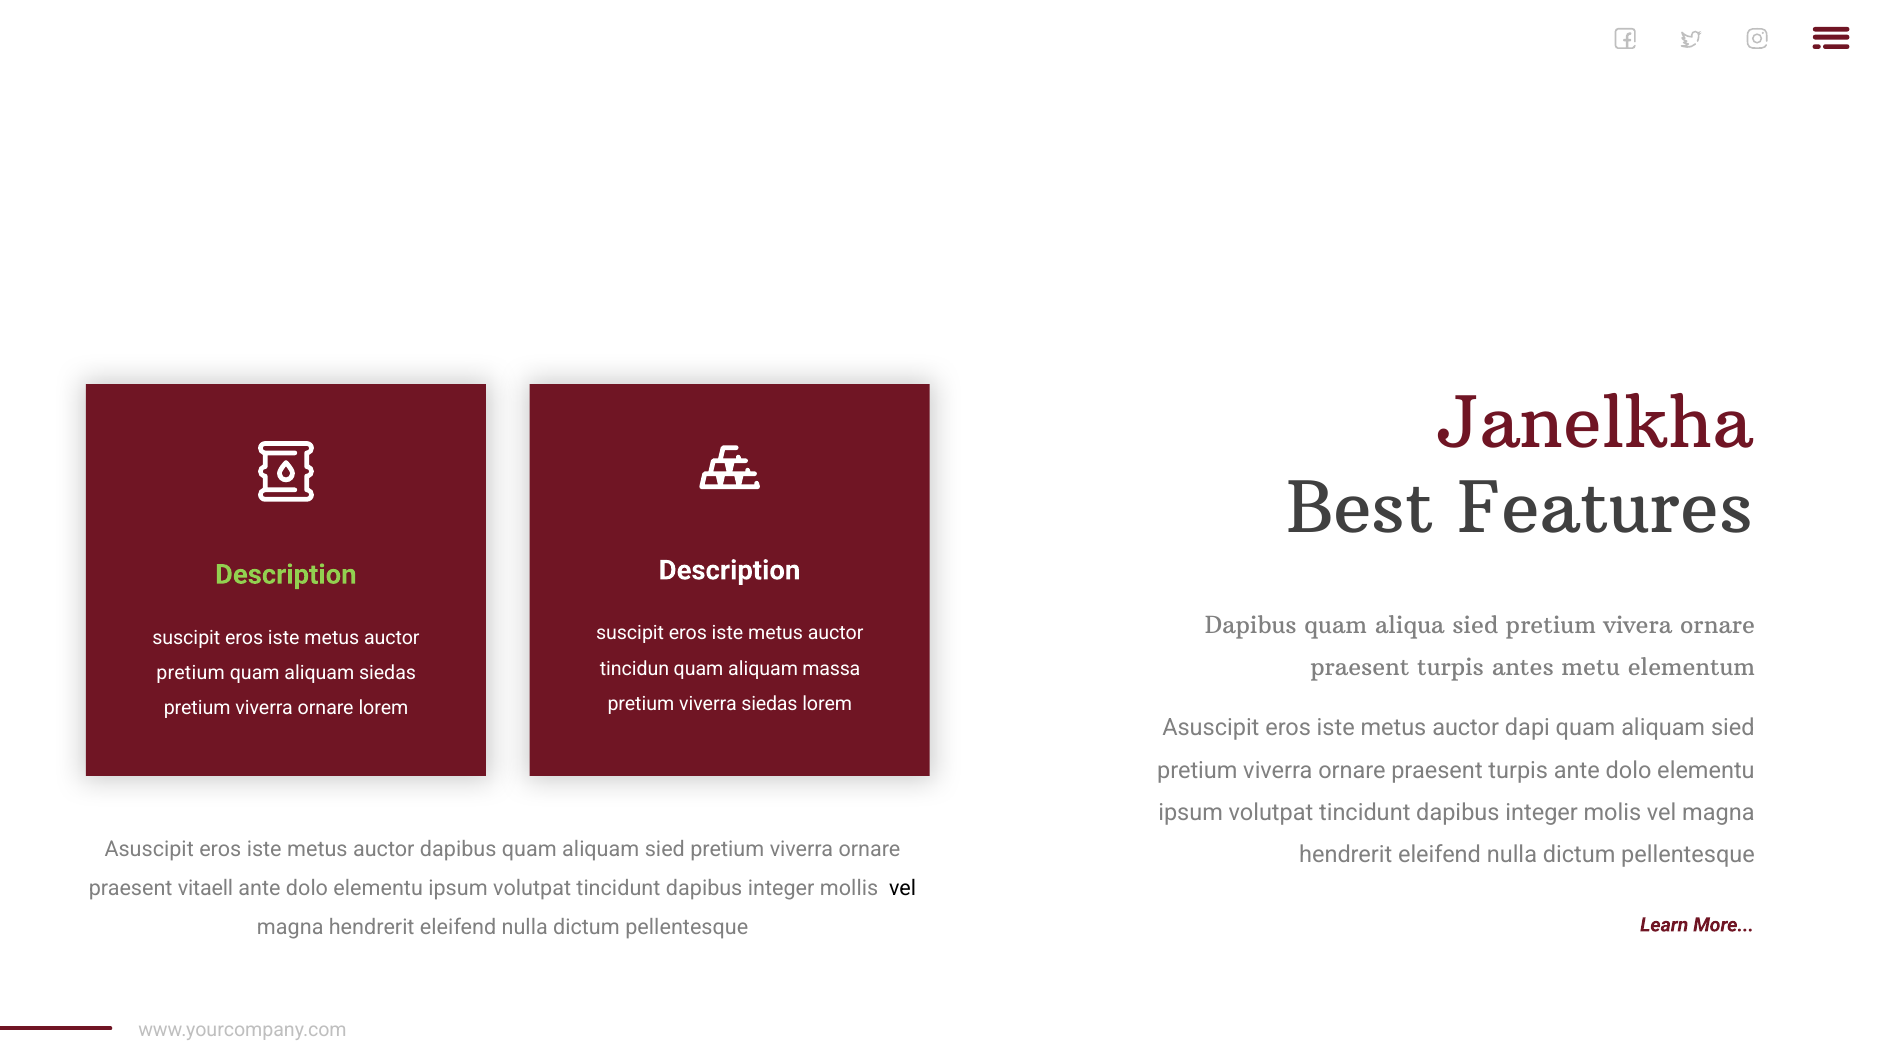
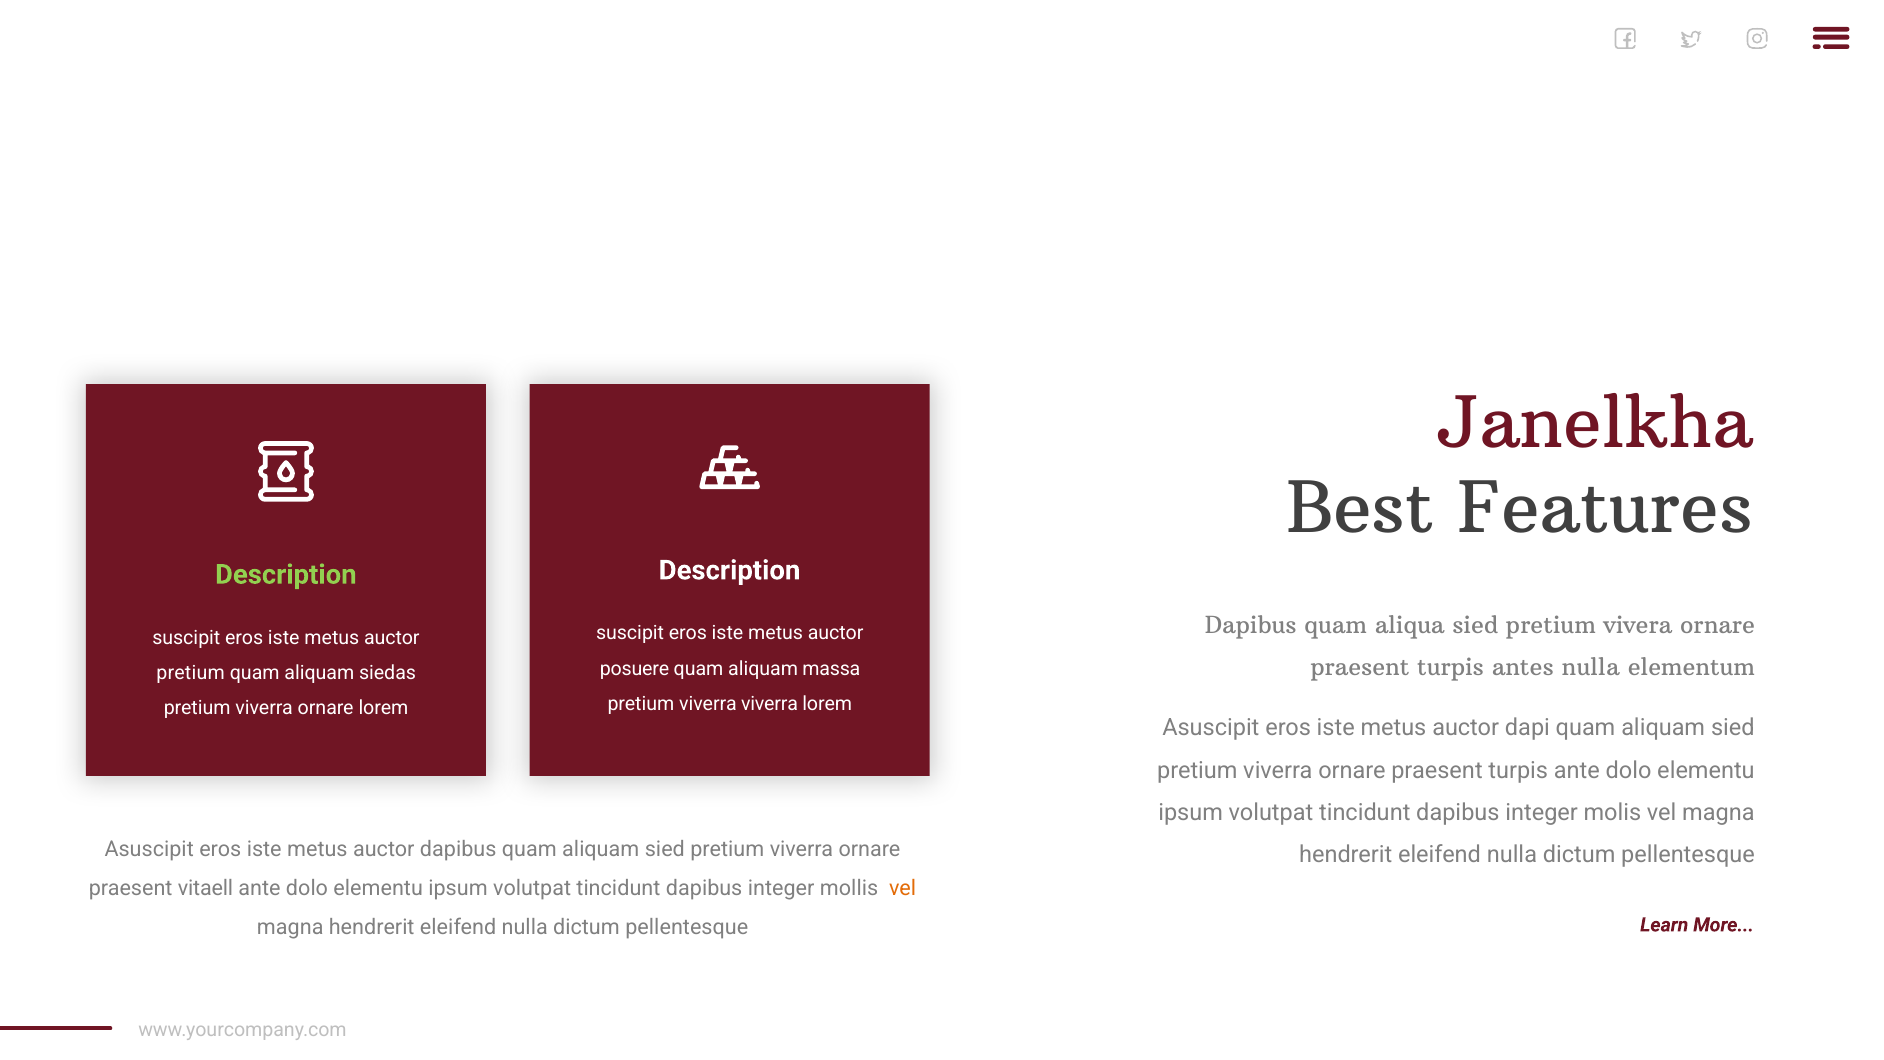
antes metu: metu -> nulla
tincidun: tincidun -> posuere
viverra siedas: siedas -> viverra
vel at (903, 888) colour: black -> orange
